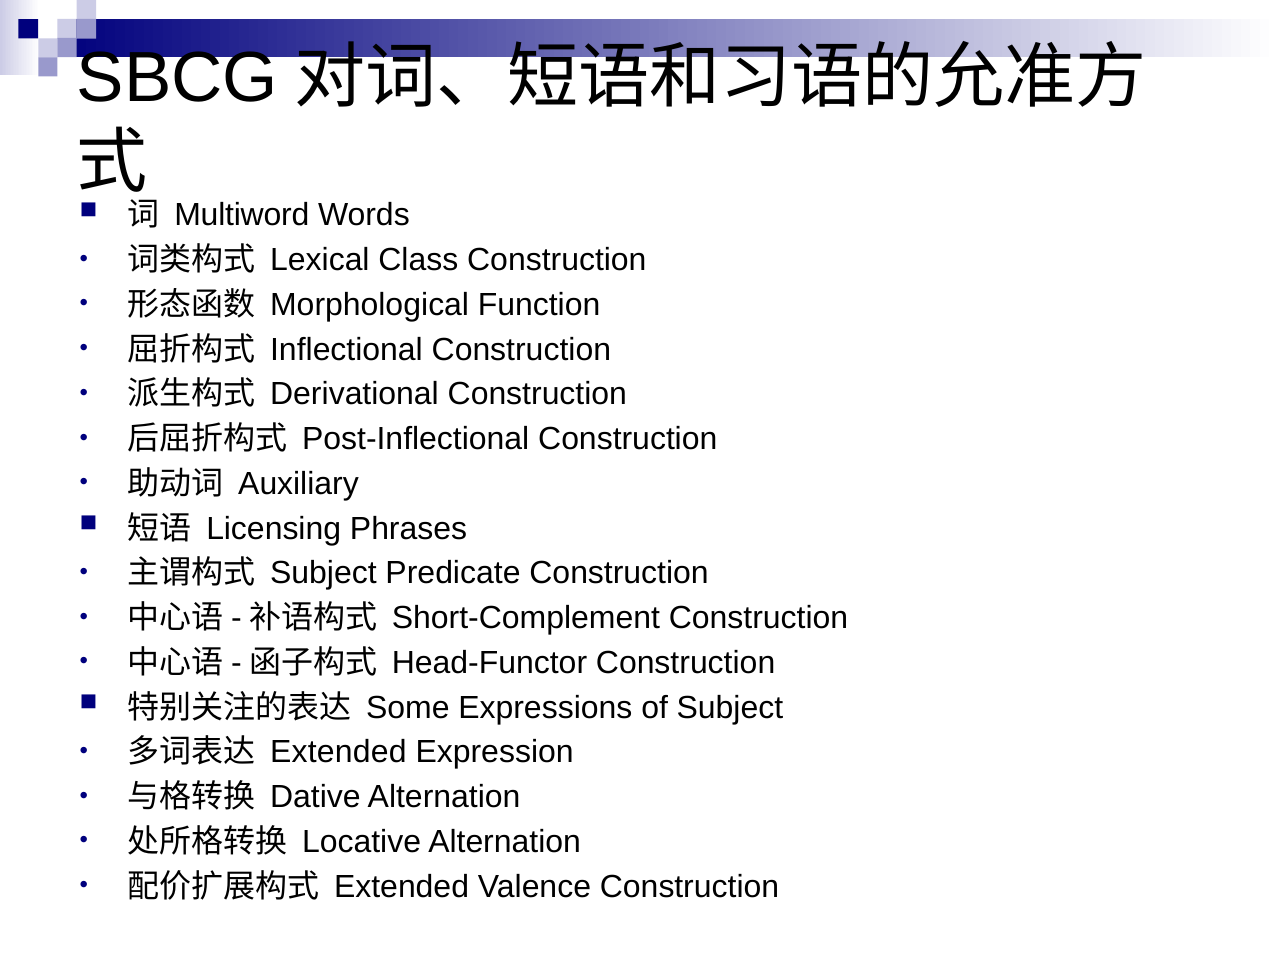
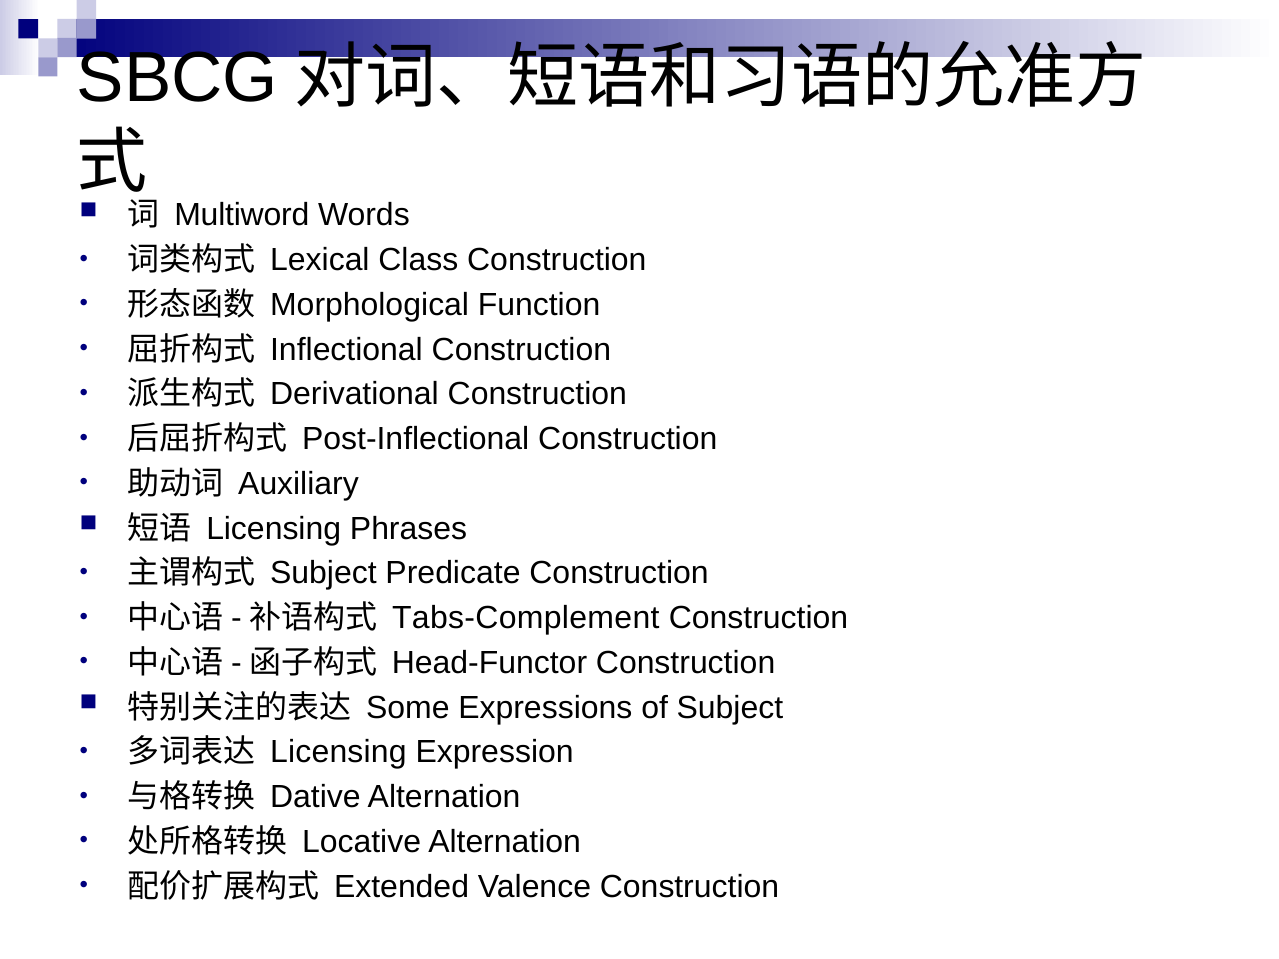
Short-Complement: Short-Complement -> Tabs-Complement
Extended at (338, 753): Extended -> Licensing
